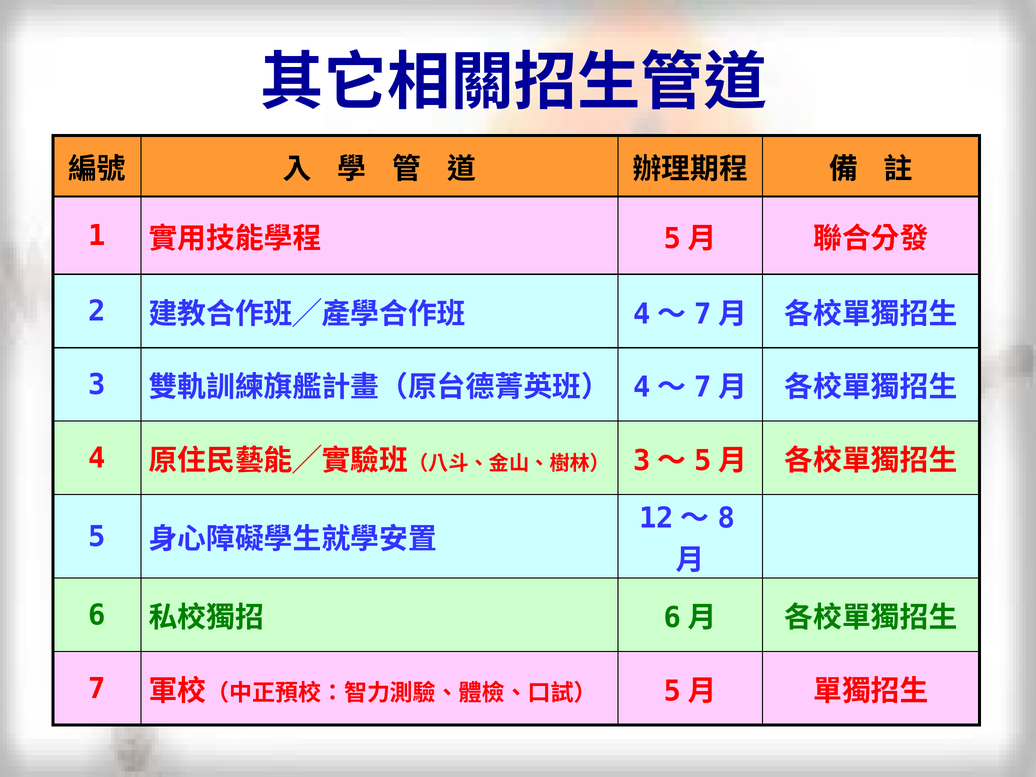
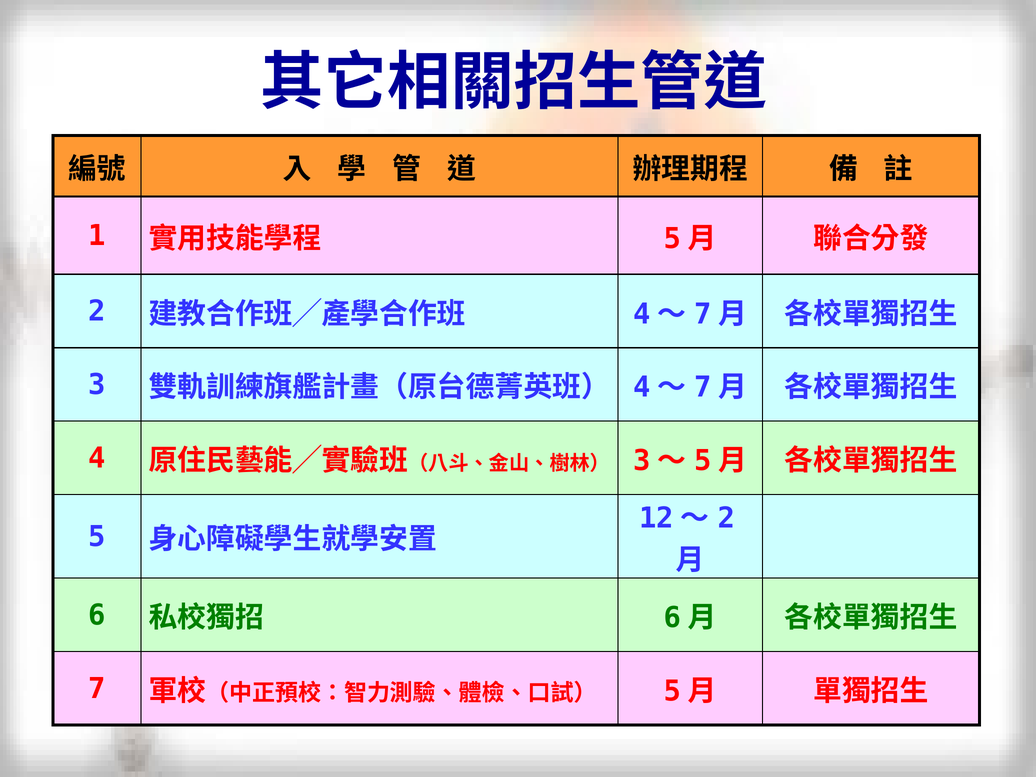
8 at (726, 518): 8 -> 2
